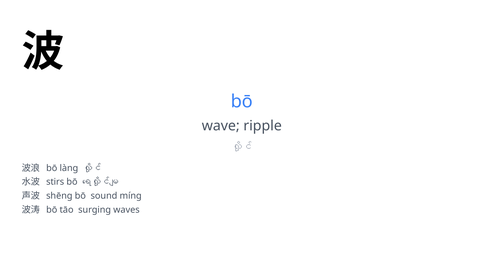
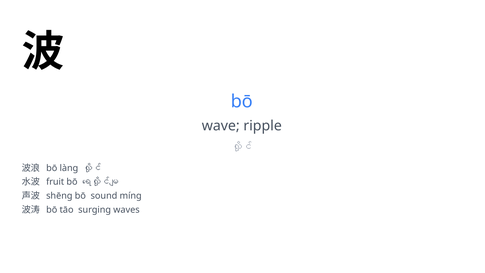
stirs: stirs -> fruit
